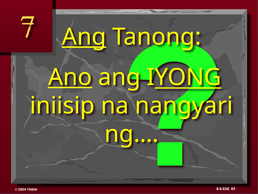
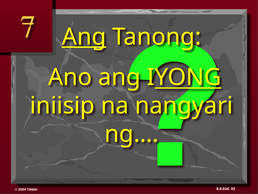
Ano underline: present -> none
